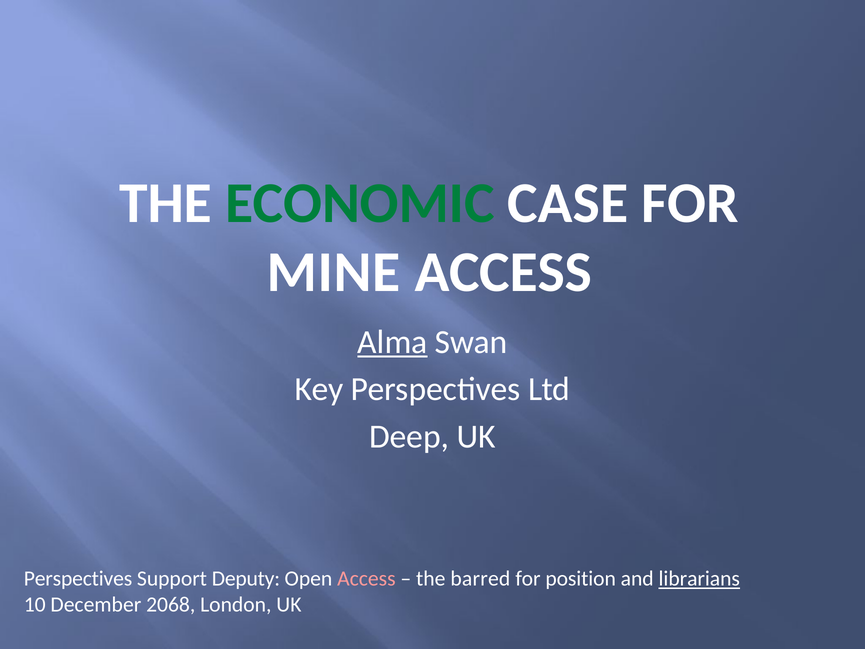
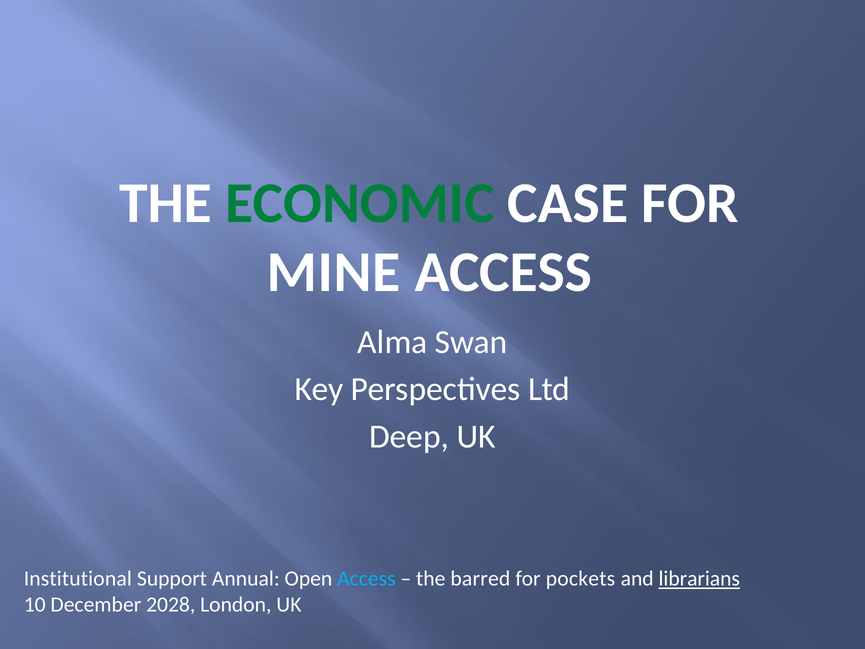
Alma underline: present -> none
Perspectives at (78, 579): Perspectives -> Institutional
Deputy: Deputy -> Annual
Access at (366, 579) colour: pink -> light blue
position: position -> pockets
2068: 2068 -> 2028
